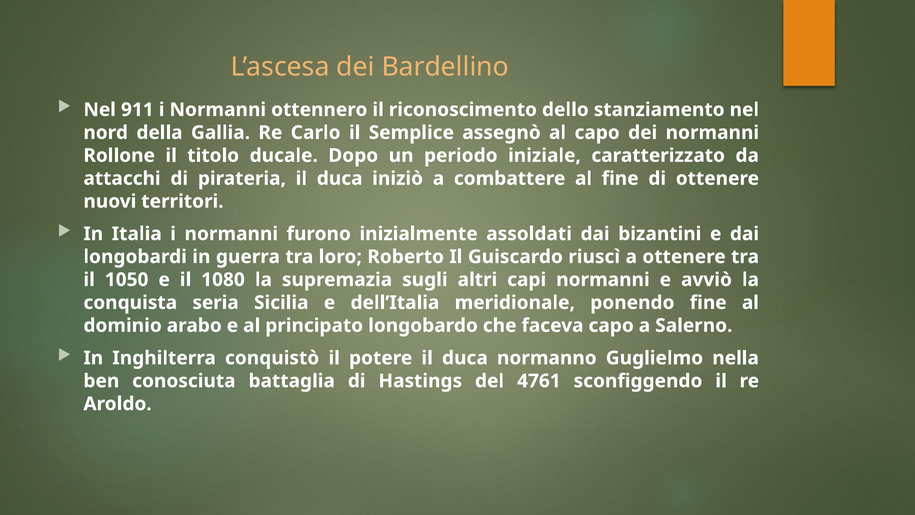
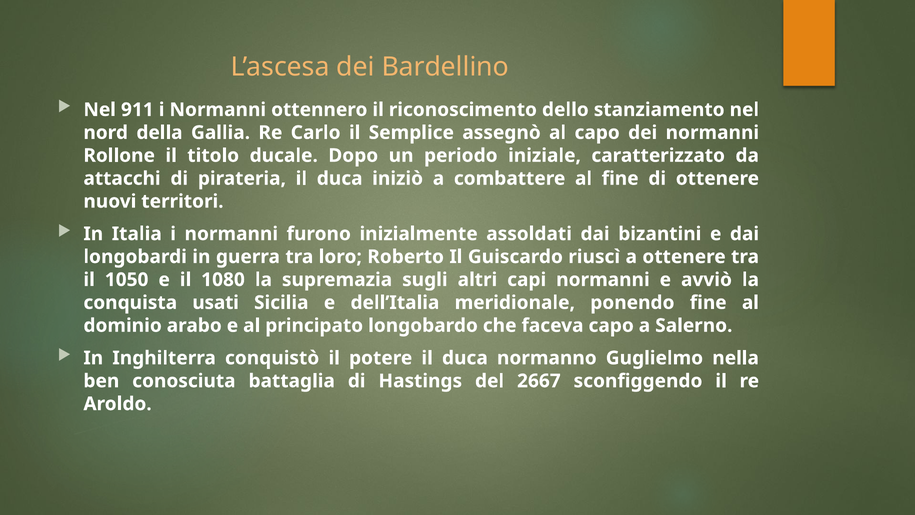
seria: seria -> usati
4761: 4761 -> 2667
